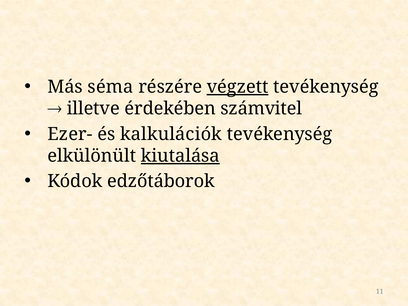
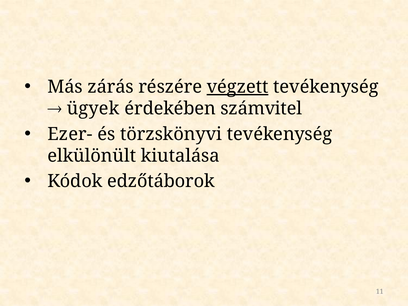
séma: séma -> zárás
illetve: illetve -> ügyek
kalkulációk: kalkulációk -> törzskönyvi
kiutalása underline: present -> none
